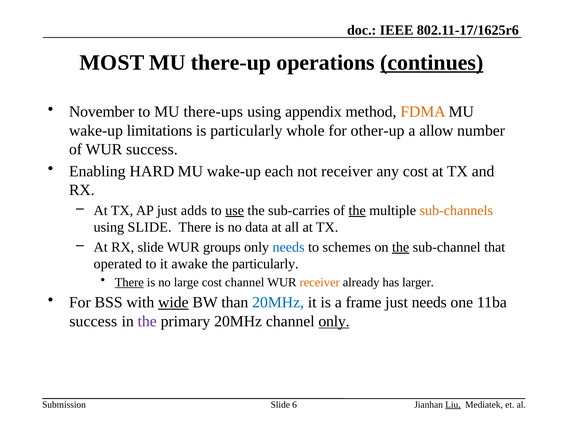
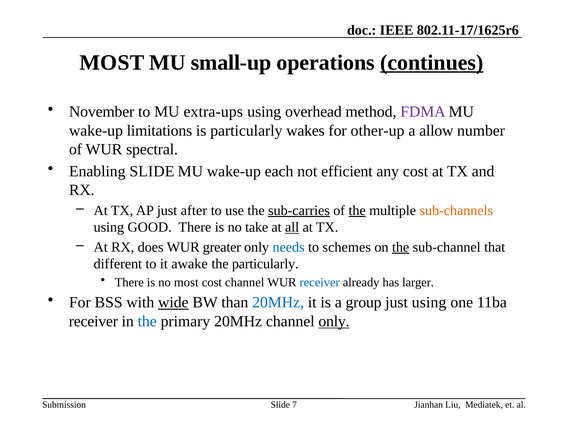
there-up: there-up -> small-up
there-ups: there-ups -> extra-ups
appendix: appendix -> overhead
FDMA colour: orange -> purple
whole: whole -> wakes
WUR success: success -> spectral
Enabling HARD: HARD -> SLIDE
not receiver: receiver -> efficient
adds: adds -> after
use underline: present -> none
sub-carries underline: none -> present
using SLIDE: SLIDE -> GOOD
data: data -> take
all underline: none -> present
RX slide: slide -> does
groups: groups -> greater
operated: operated -> different
There at (129, 282) underline: present -> none
no large: large -> most
receiver at (320, 282) colour: orange -> blue
frame: frame -> group
just needs: needs -> using
success at (93, 321): success -> receiver
the at (147, 321) colour: purple -> blue
6: 6 -> 7
Liu underline: present -> none
